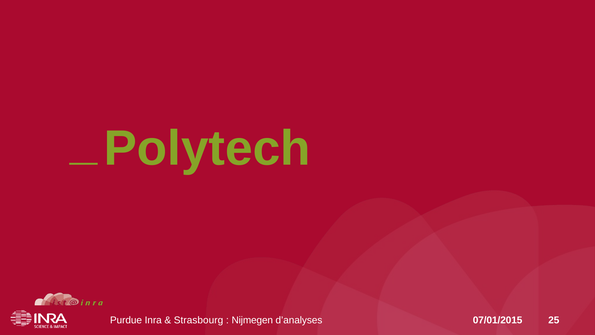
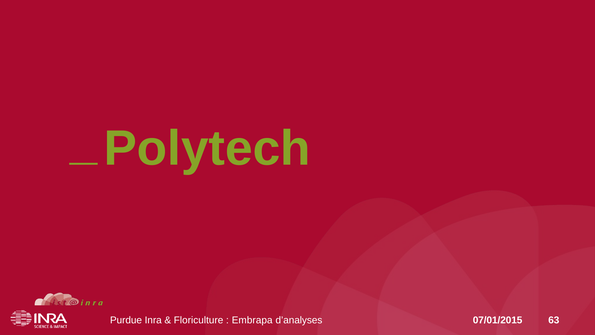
Strasbourg: Strasbourg -> Floriculture
Nijmegen: Nijmegen -> Embrapa
25: 25 -> 63
